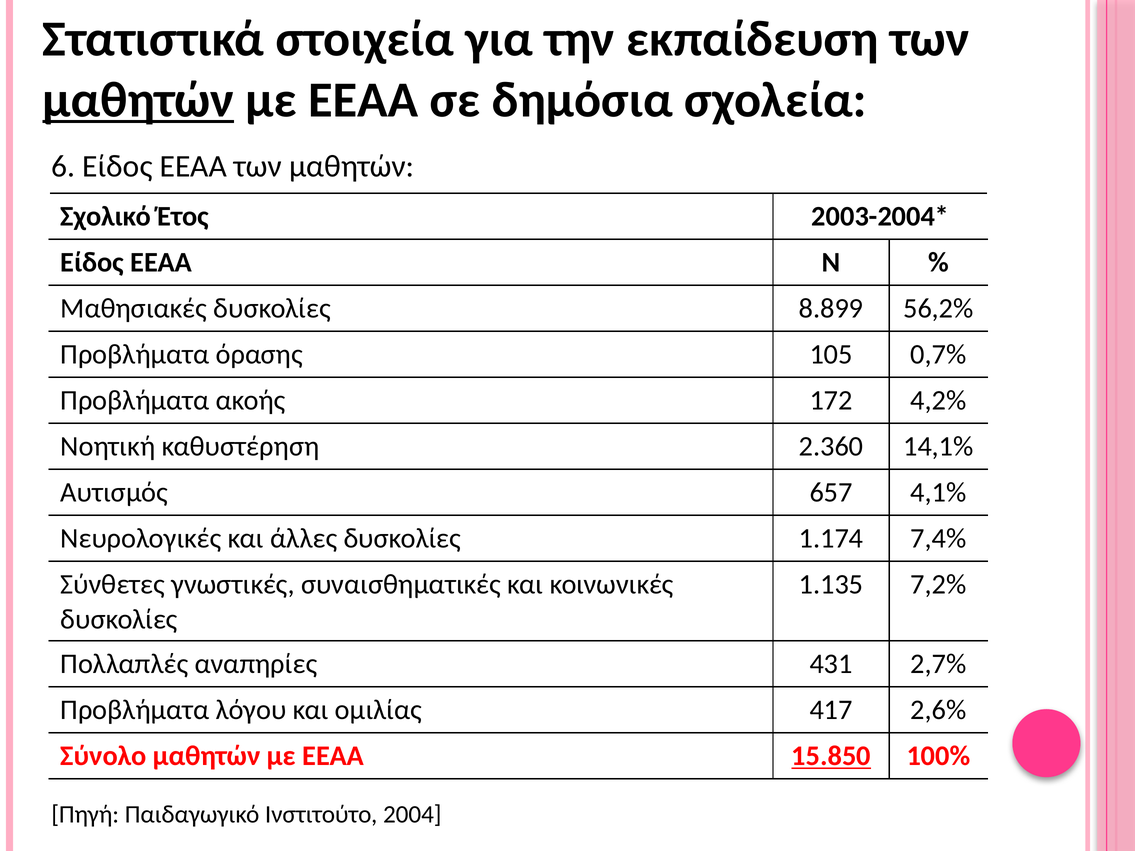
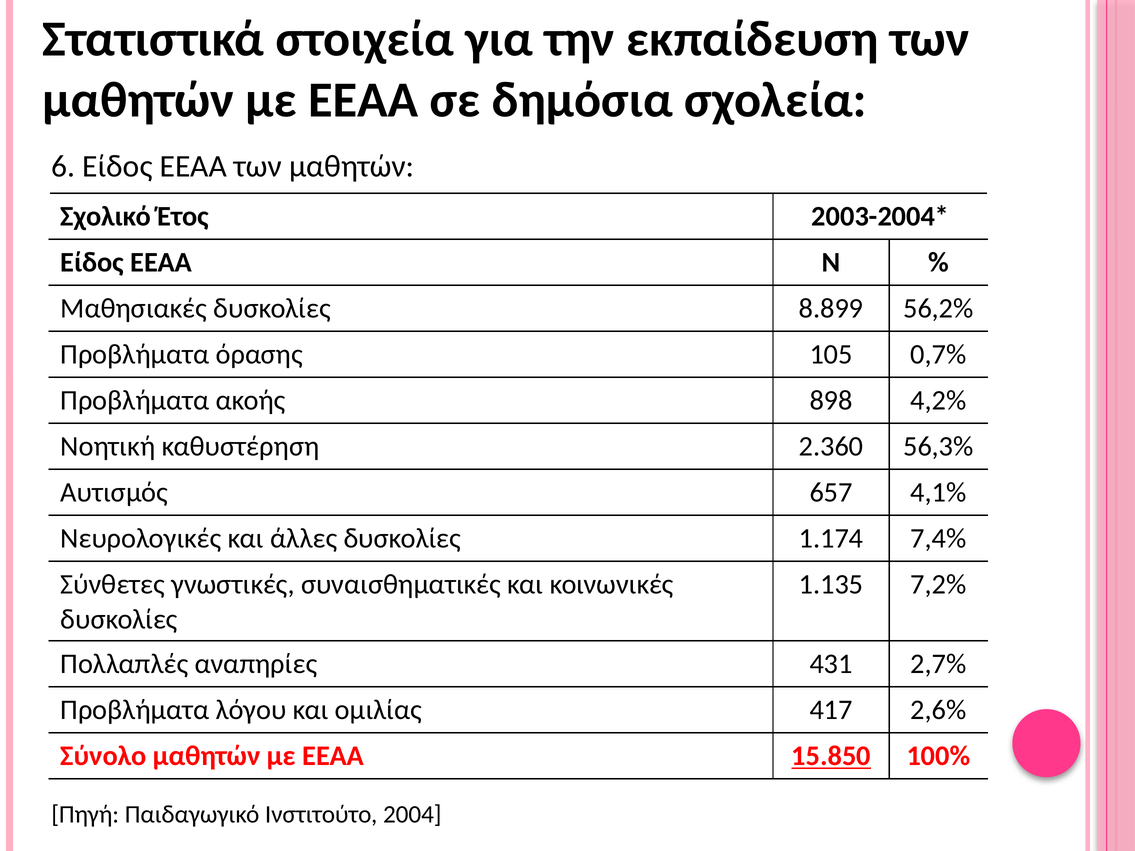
μαθητών at (138, 100) underline: present -> none
172: 172 -> 898
14,1%: 14,1% -> 56,3%
